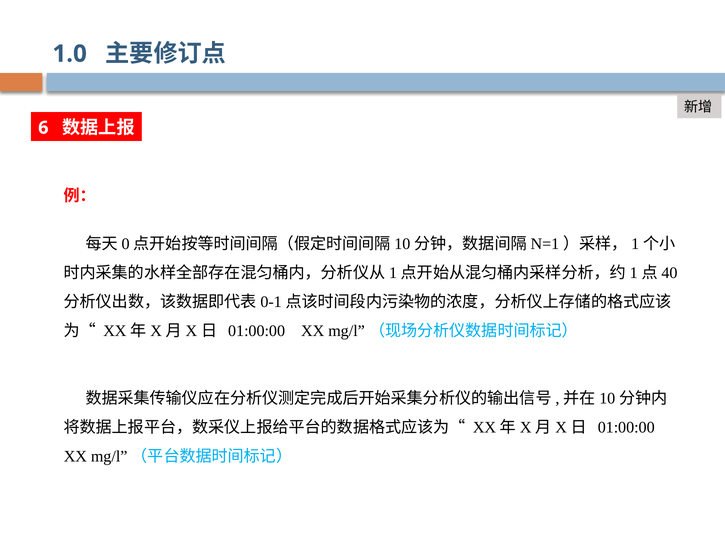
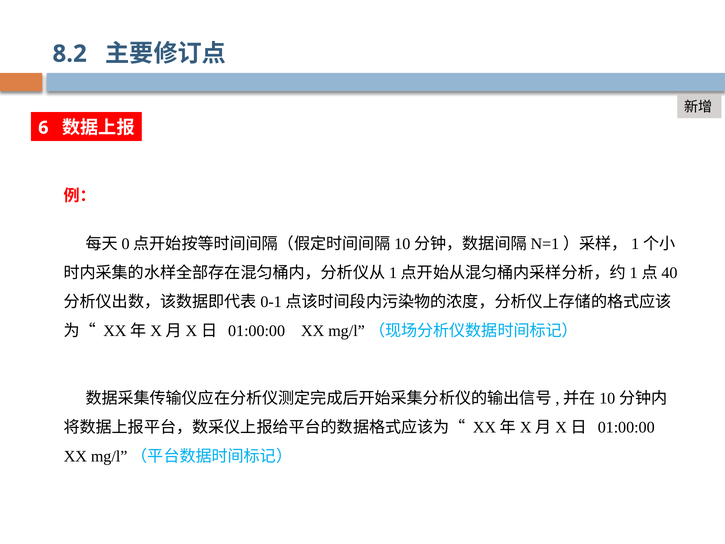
1.0: 1.0 -> 8.2
